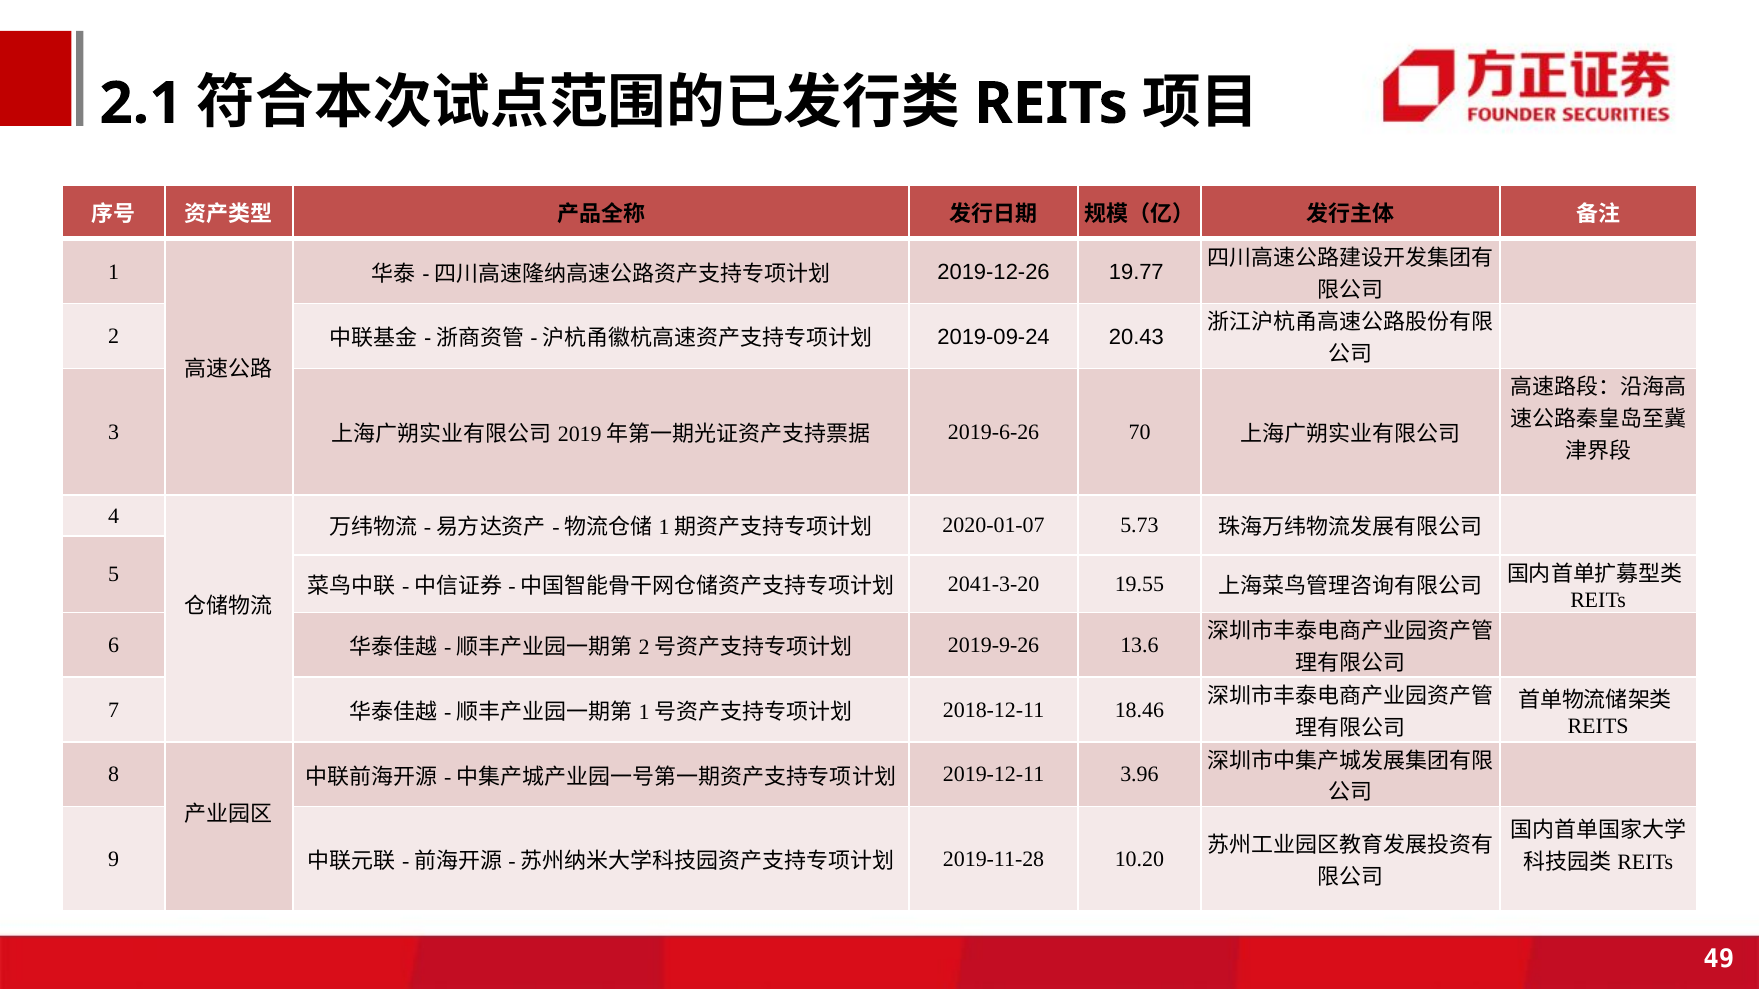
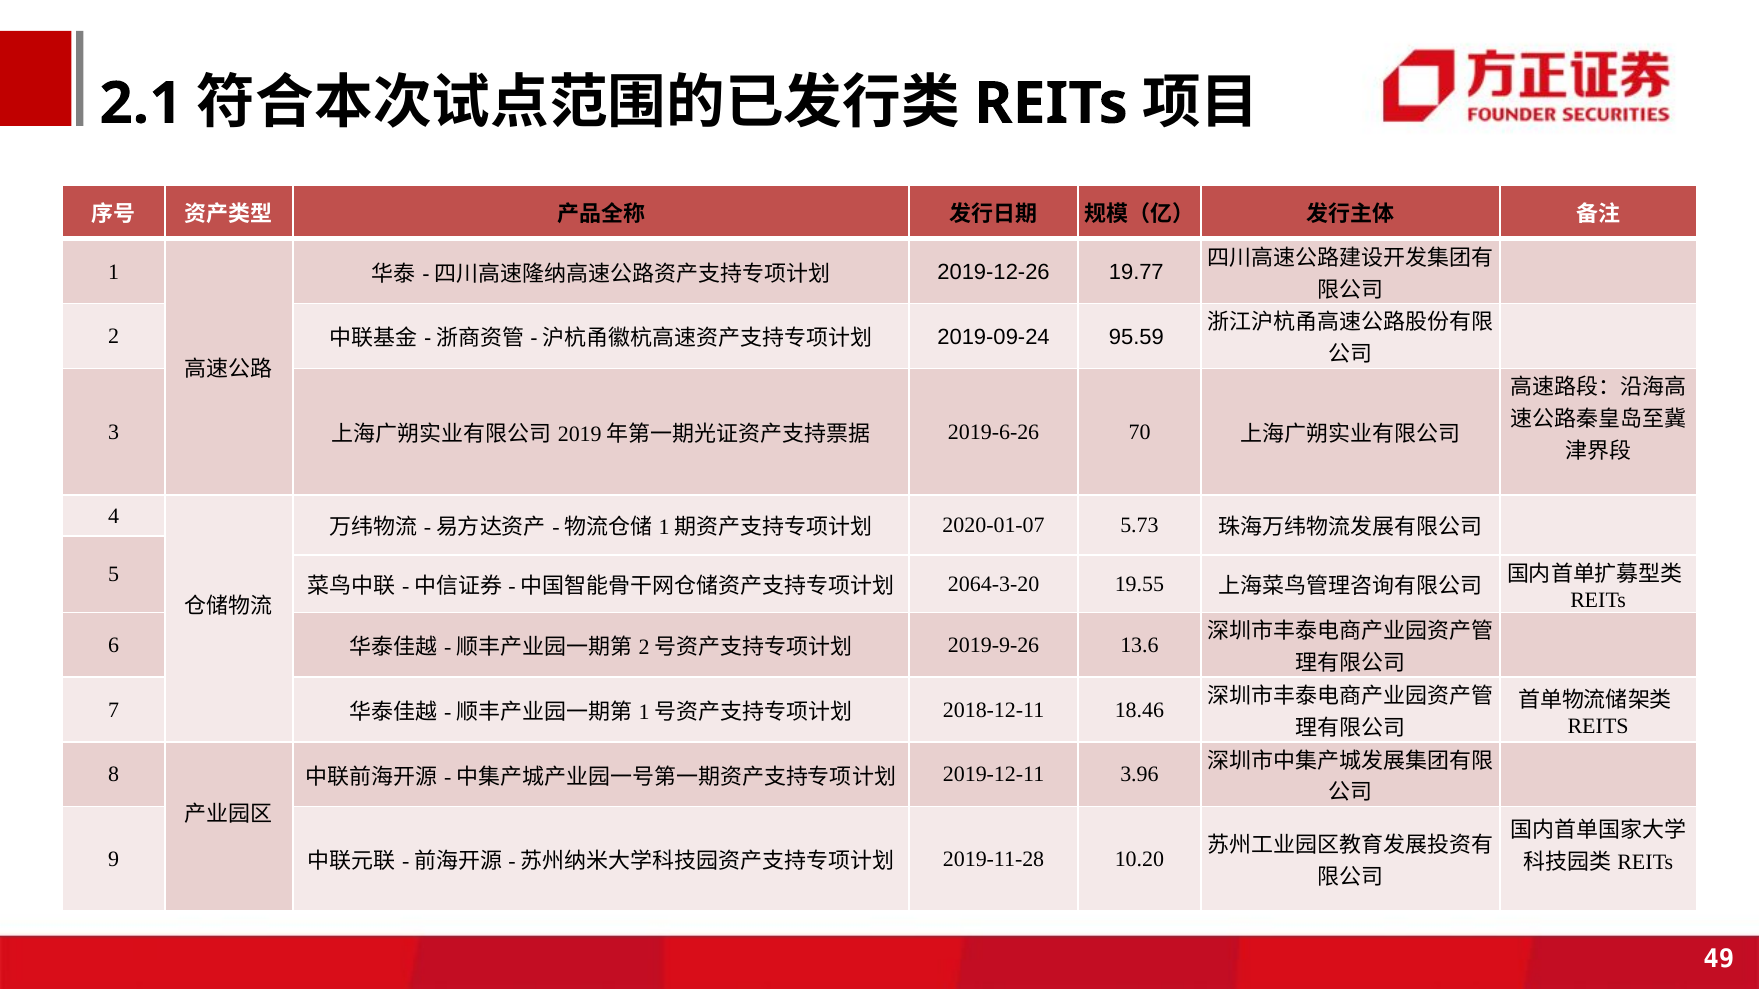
20.43: 20.43 -> 95.59
2041-3-20: 2041-3-20 -> 2064-3-20
